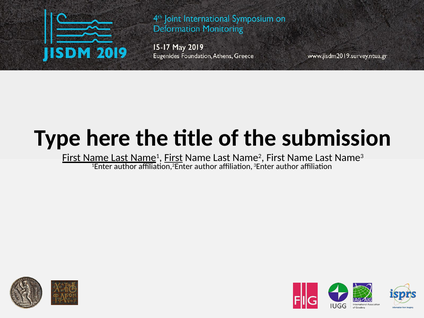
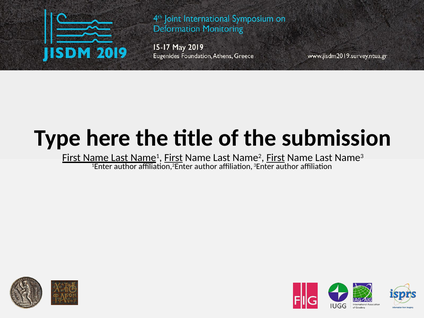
First at (276, 158) underline: none -> present
